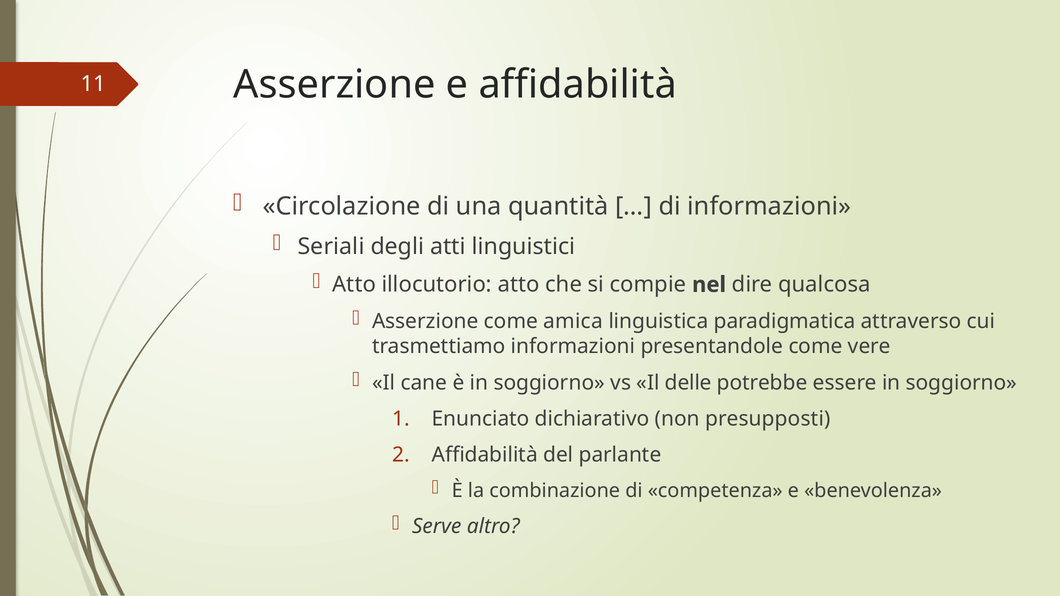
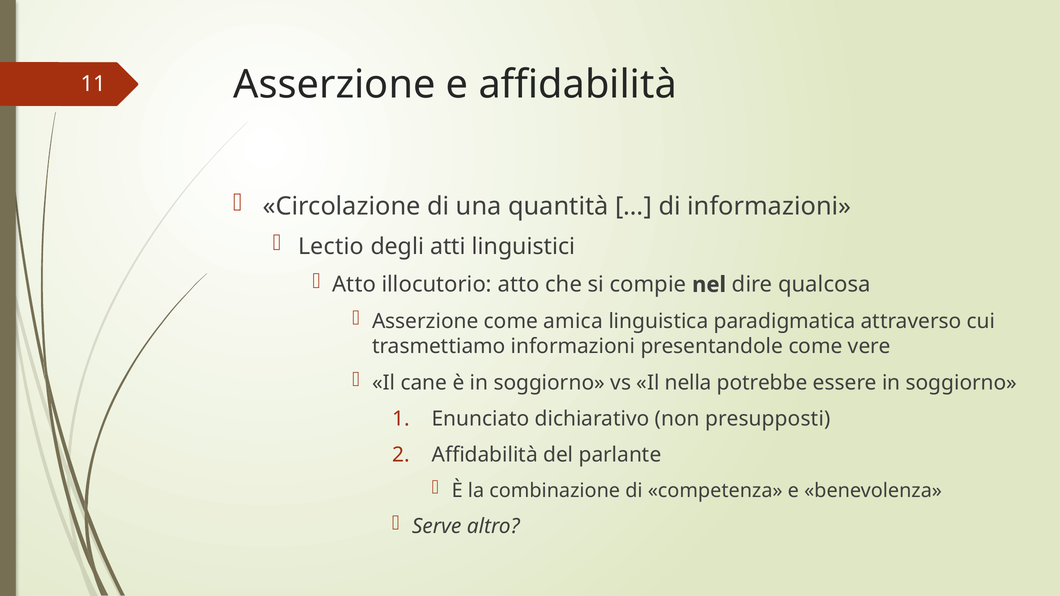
Seriali: Seriali -> Lectio
delle: delle -> nella
